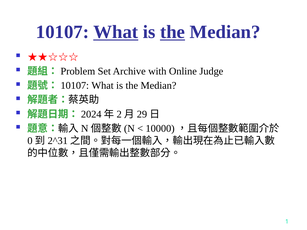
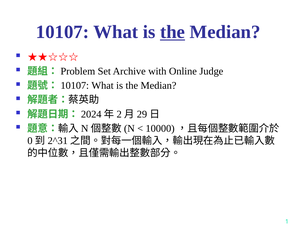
What at (116, 32) underline: present -> none
